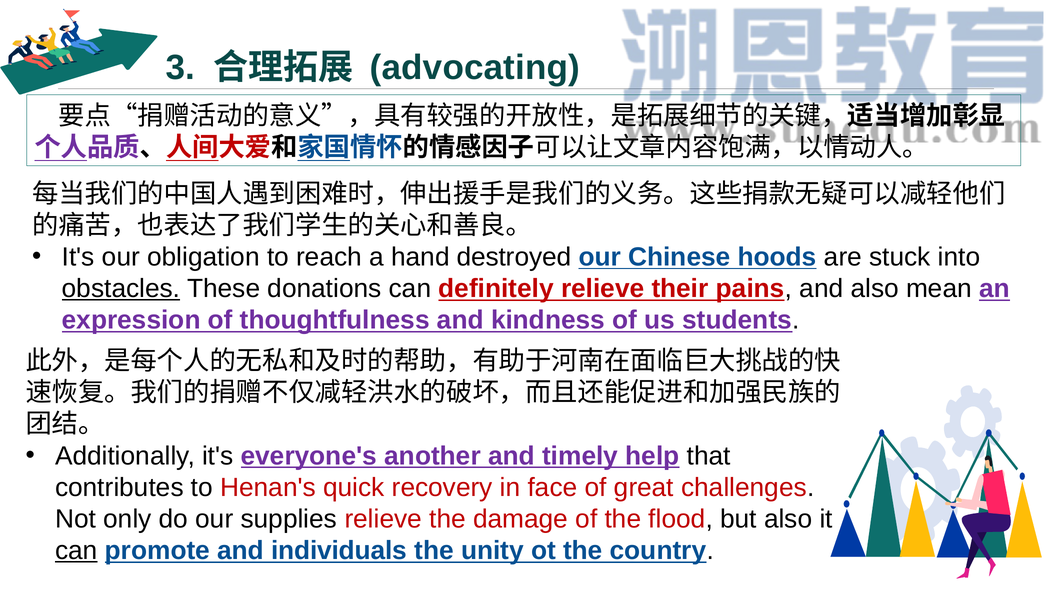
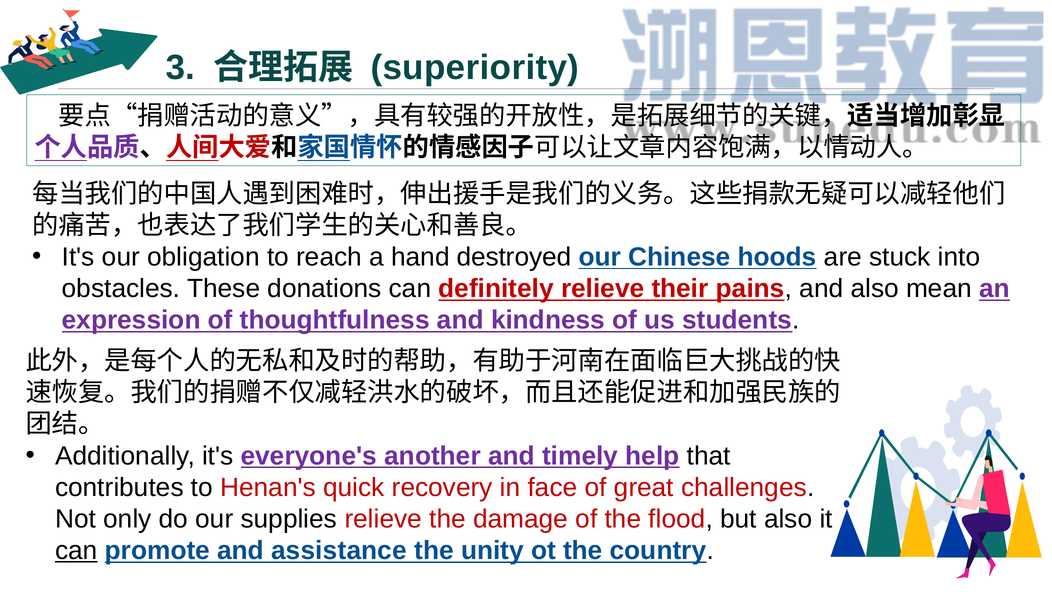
advocating: advocating -> superiority
obstacles underline: present -> none
individuals: individuals -> assistance
